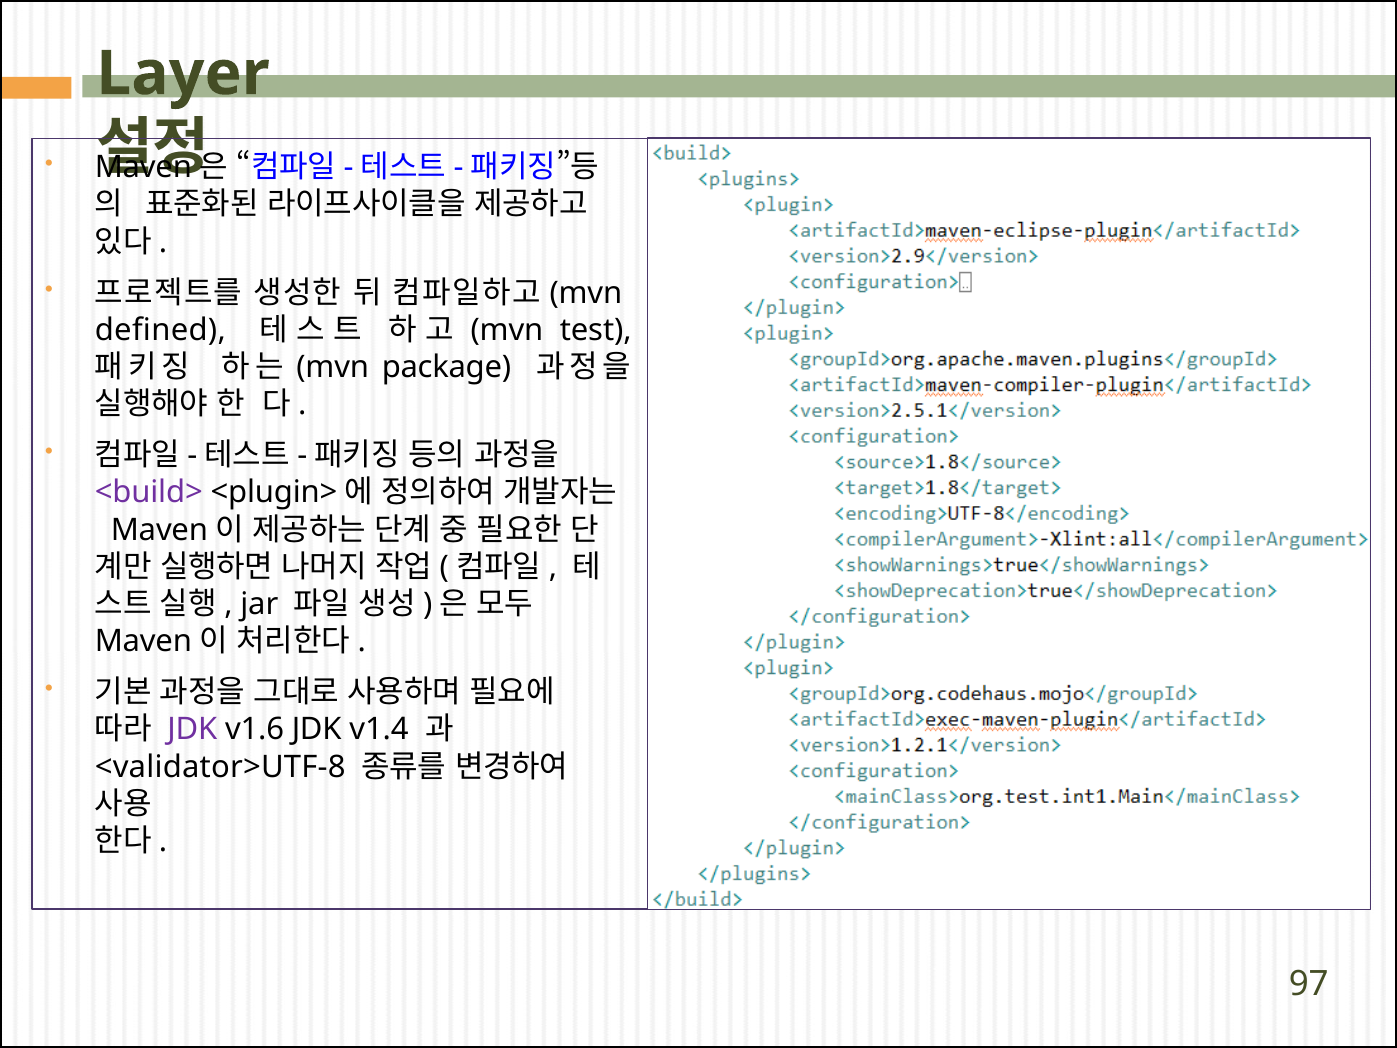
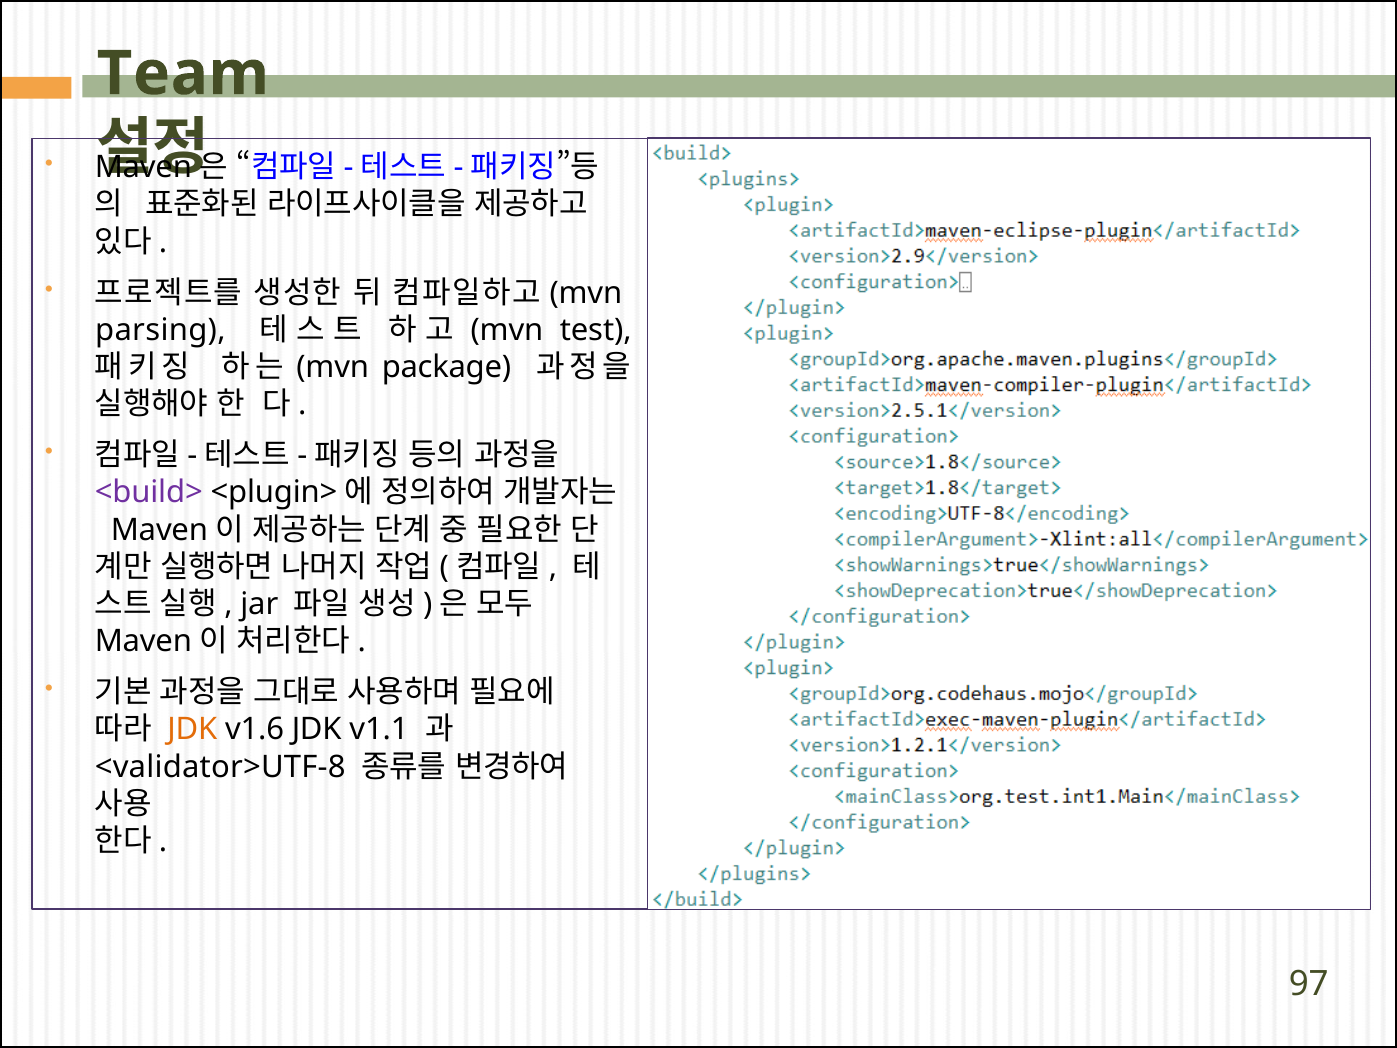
Layer: Layer -> Team
defined: defined -> parsing
JDK at (192, 730) colour: purple -> orange
v1.4: v1.4 -> v1.1
